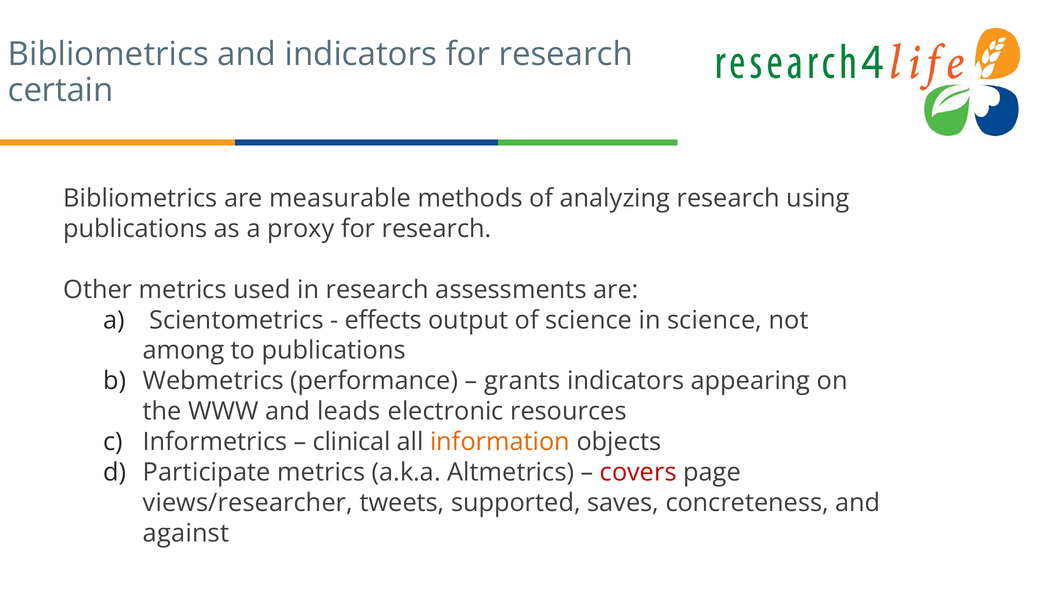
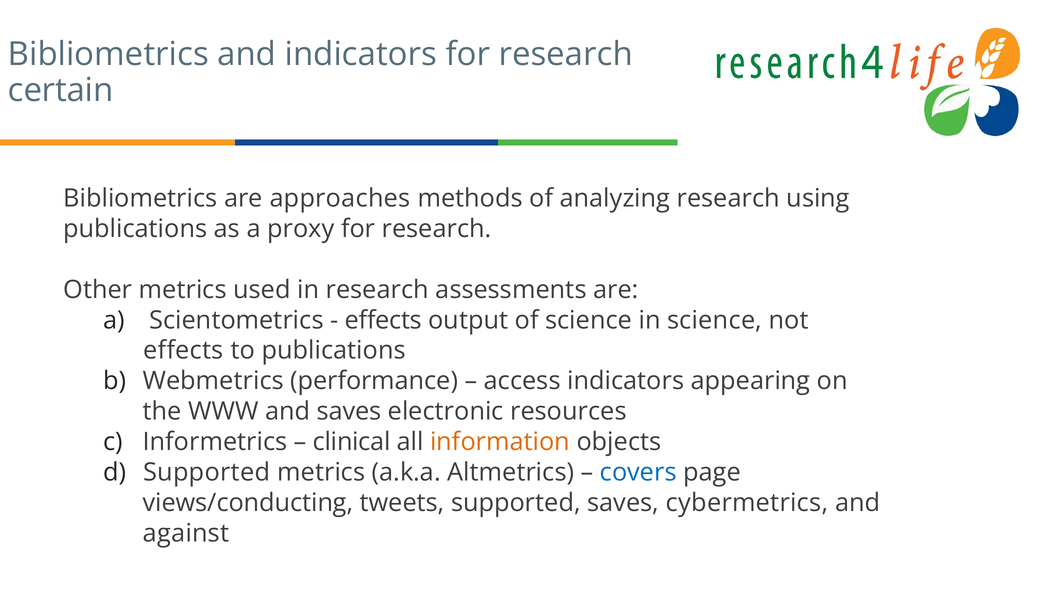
measurable: measurable -> approaches
among at (184, 350): among -> effects
grants: grants -> access
and leads: leads -> saves
Participate at (207, 472): Participate -> Supported
covers colour: red -> blue
views/researcher: views/researcher -> views/conducting
concreteness: concreteness -> cybermetrics
